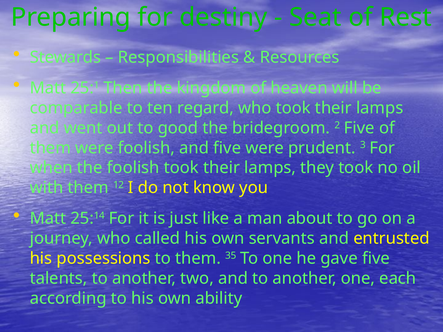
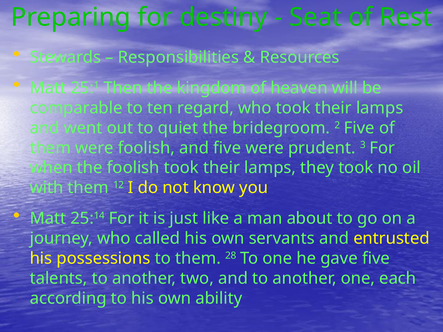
good: good -> quiet
35: 35 -> 28
